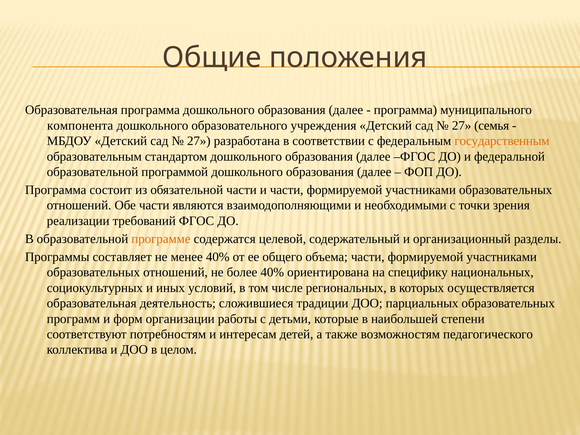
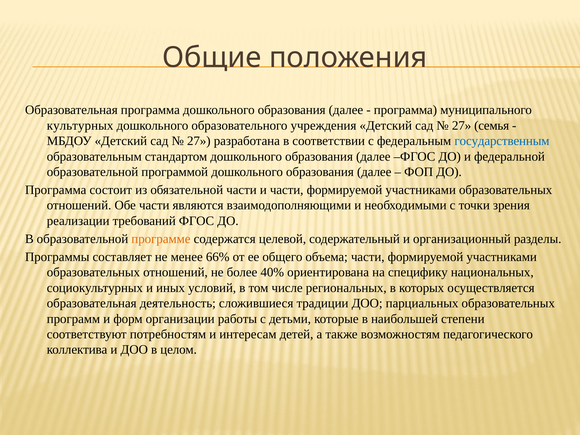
компонента: компонента -> культурных
государственным colour: orange -> blue
менее 40%: 40% -> 66%
